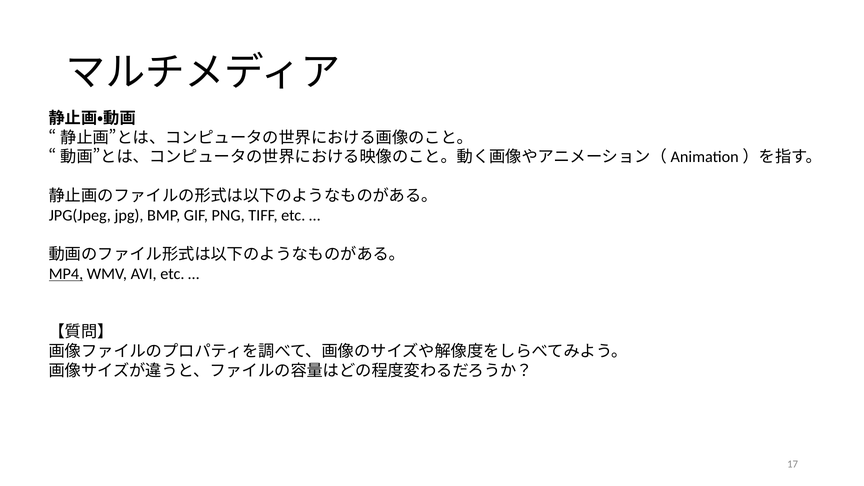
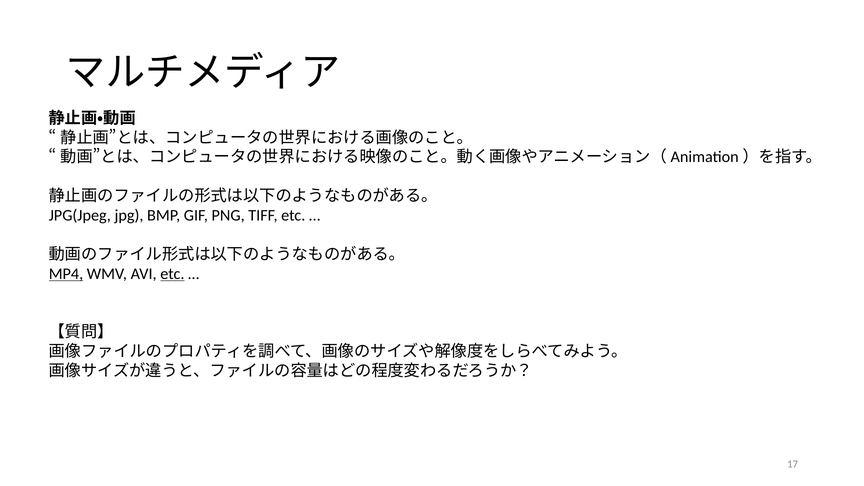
etc at (172, 274) underline: none -> present
